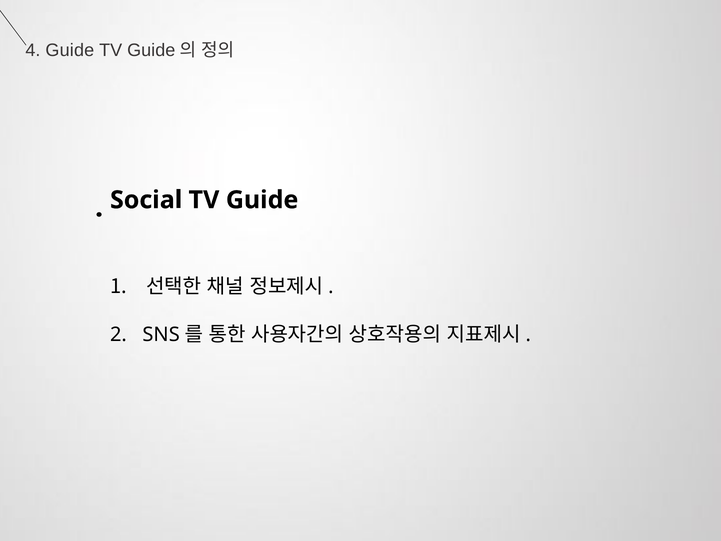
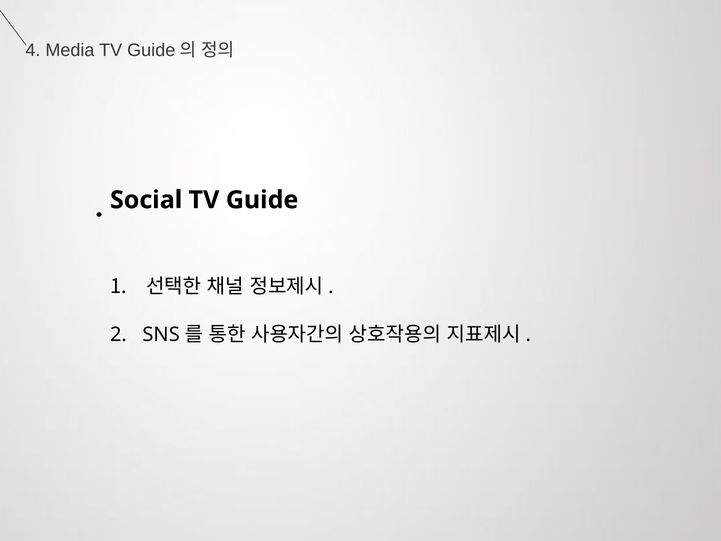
4 Guide: Guide -> Media
